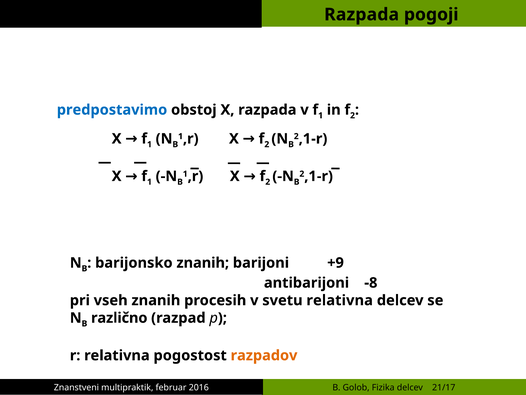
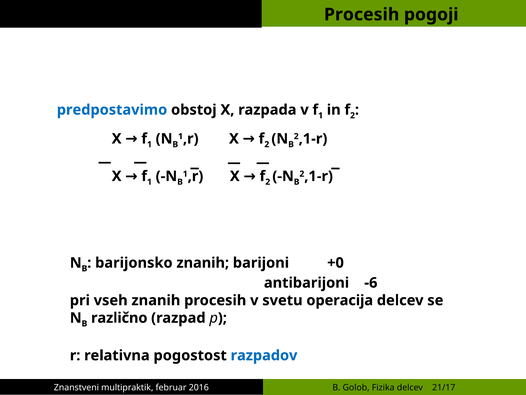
Razpada at (362, 15): Razpada -> Procesih
+9: +9 -> +0
-8: -8 -> -6
svetu relativna: relativna -> operacija
razpadov colour: orange -> blue
